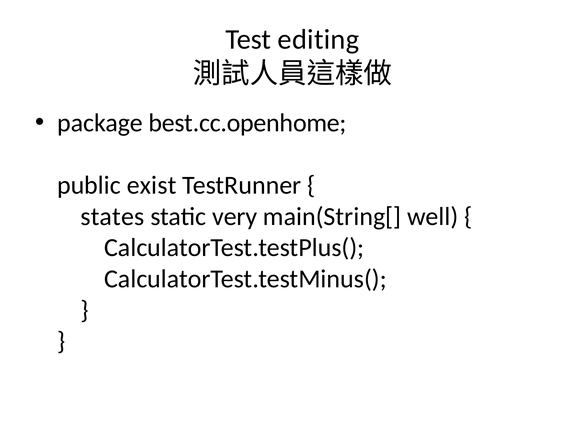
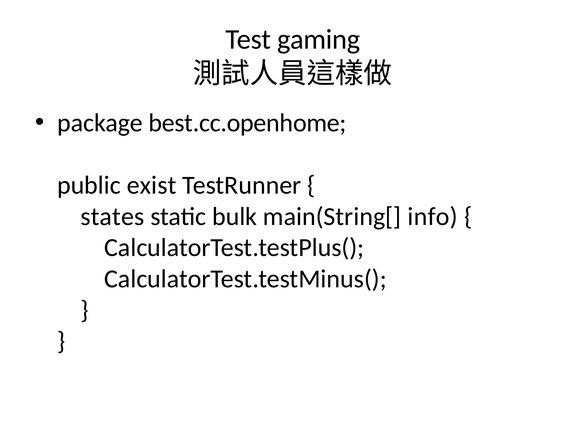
editing: editing -> gaming
very: very -> bulk
well: well -> info
